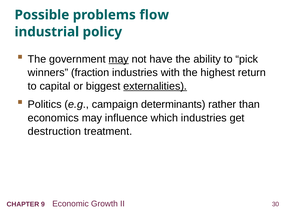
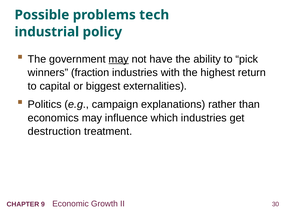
flow: flow -> tech
externalities underline: present -> none
determinants: determinants -> explanations
